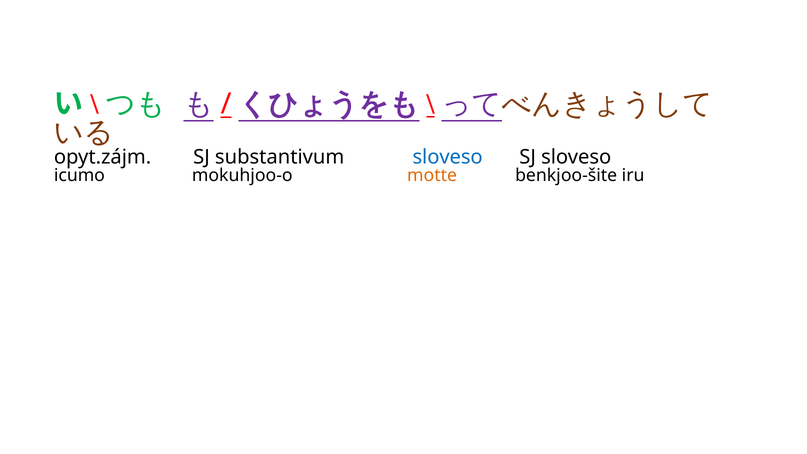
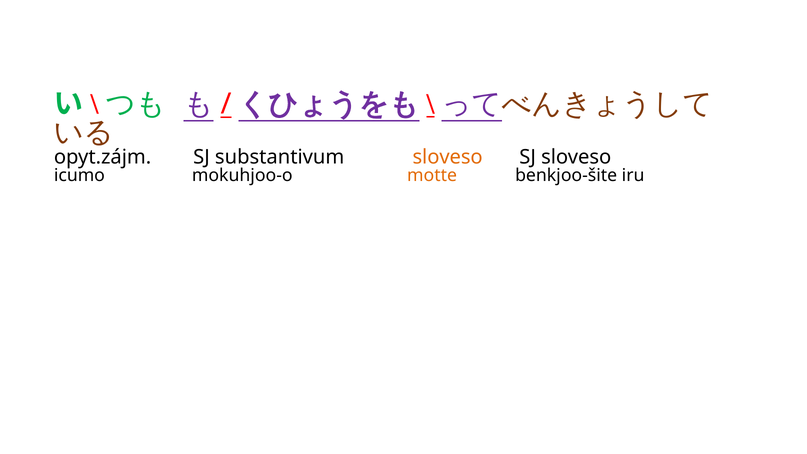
sloveso at (448, 157) colour: blue -> orange
